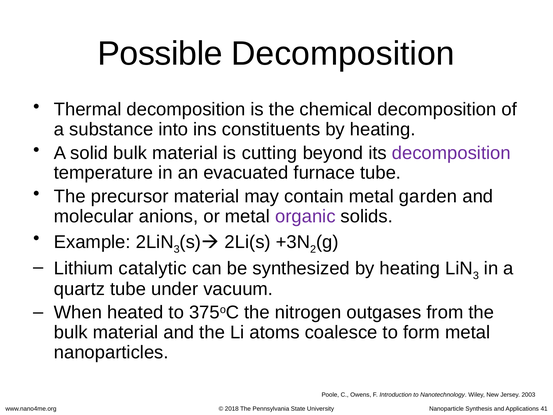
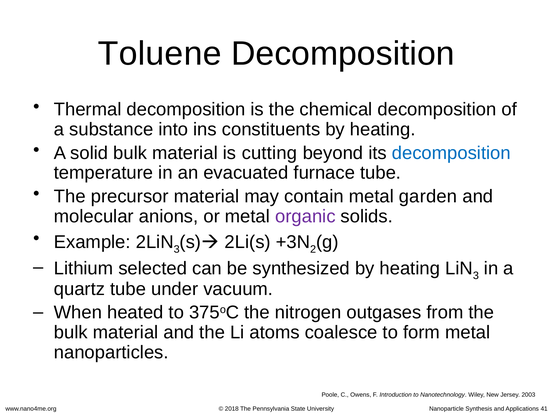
Possible: Possible -> Toluene
decomposition at (451, 153) colour: purple -> blue
catalytic: catalytic -> selected
